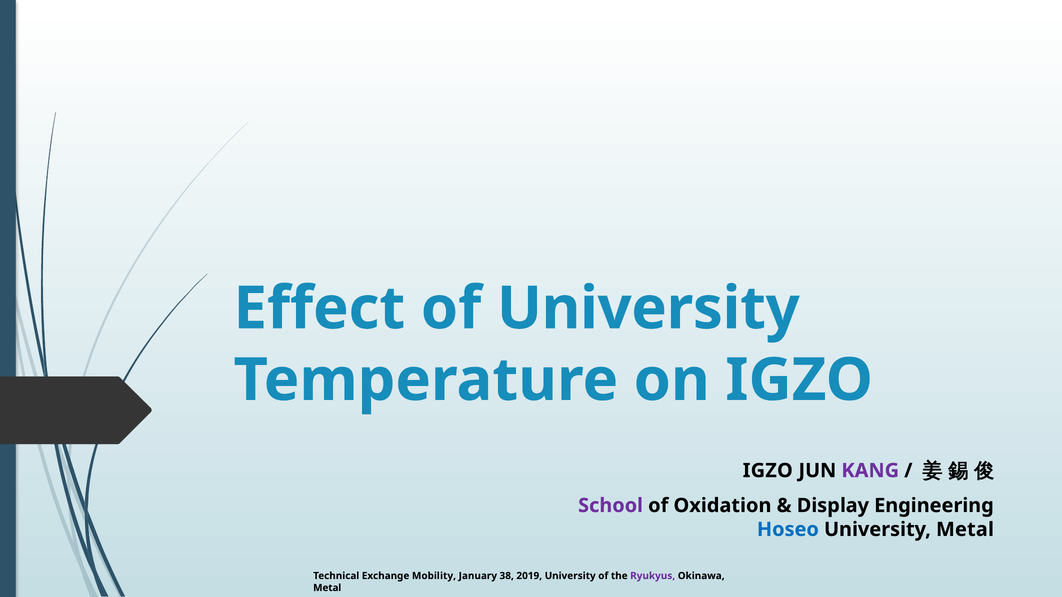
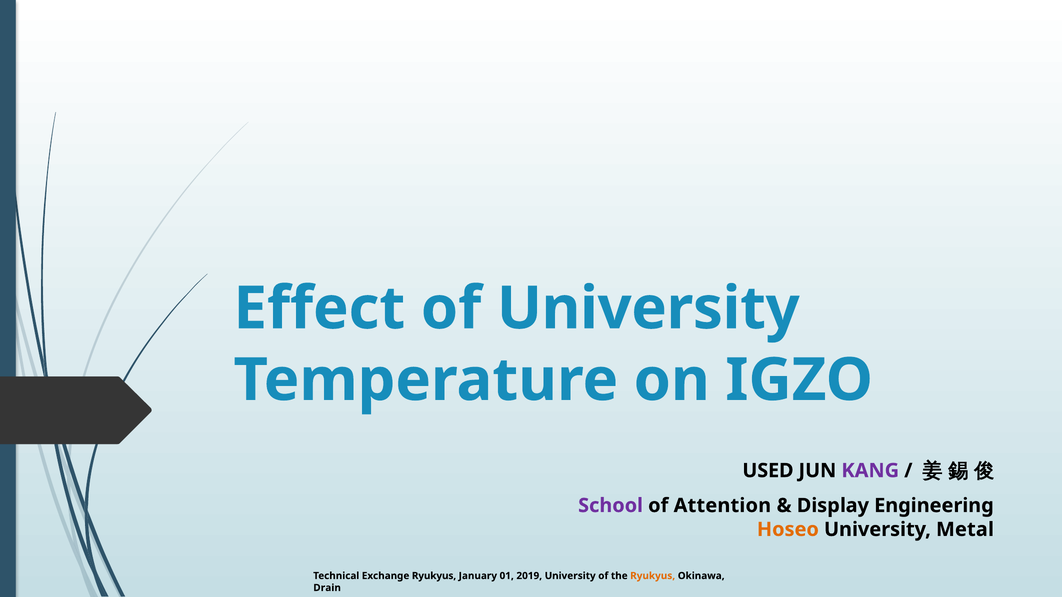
IGZO at (768, 471): IGZO -> USED
Oxidation: Oxidation -> Attention
Hoseo colour: blue -> orange
Exchange Mobility: Mobility -> Ryukyus
38: 38 -> 01
Ryukyus at (653, 576) colour: purple -> orange
Metal at (327, 588): Metal -> Drain
